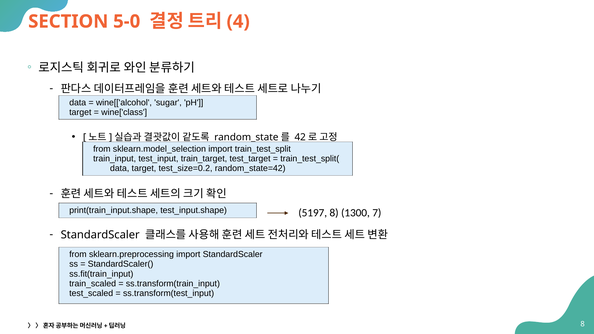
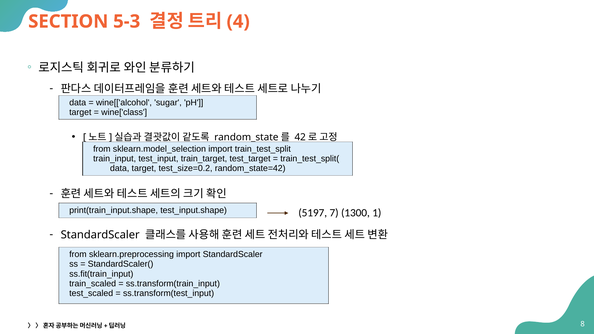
5-0: 5-0 -> 5-3
5197 8: 8 -> 7
7: 7 -> 1
